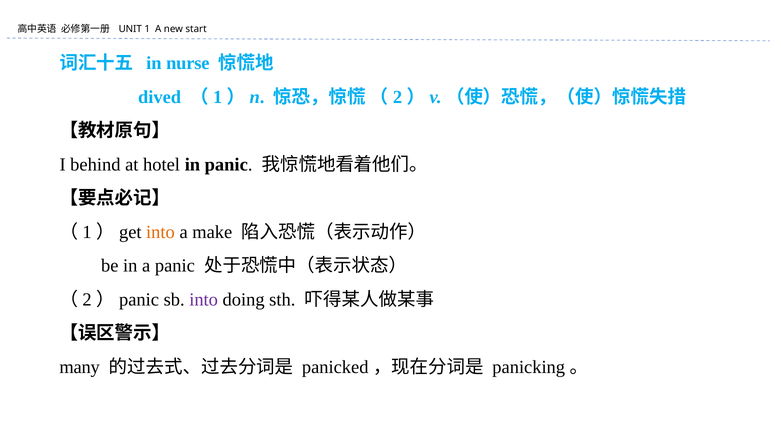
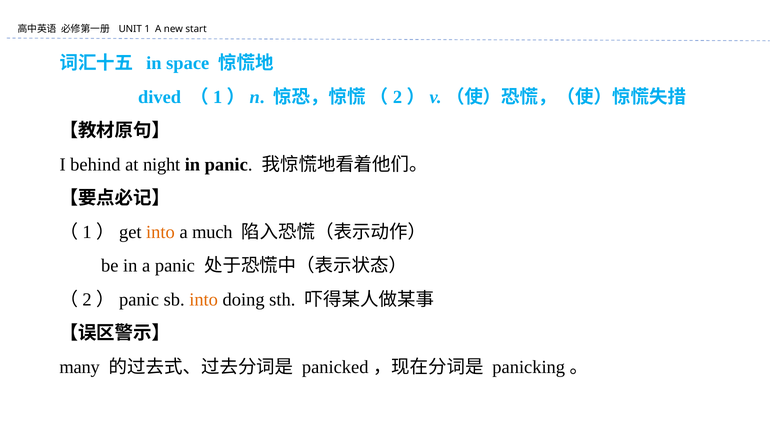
nurse: nurse -> space
hotel: hotel -> night
make: make -> much
into at (204, 299) colour: purple -> orange
